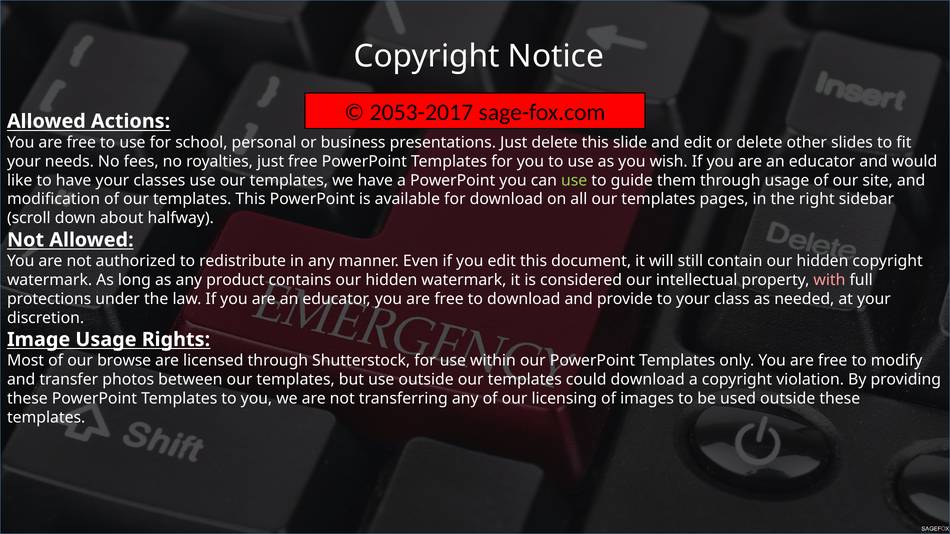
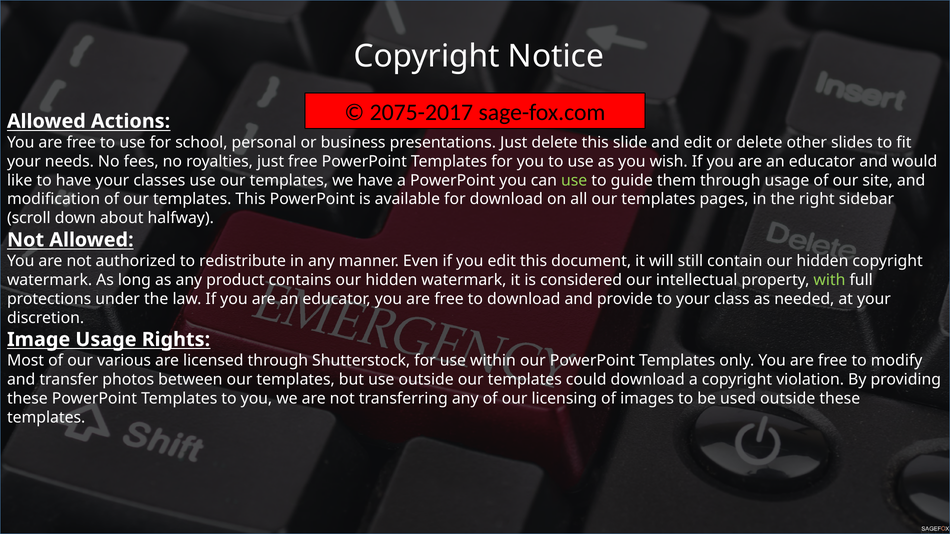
2053-2017: 2053-2017 -> 2075-2017
with colour: pink -> light green
browse: browse -> various
